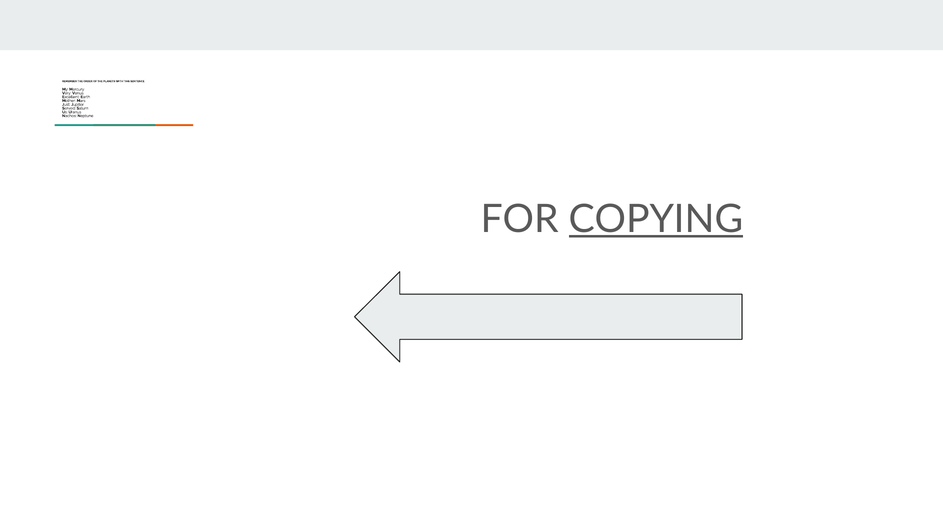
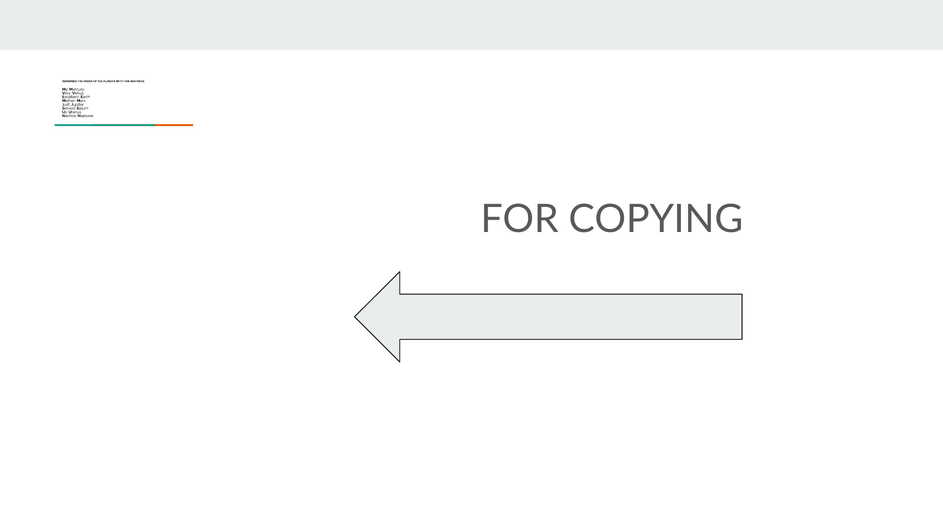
COPYING underline: present -> none
